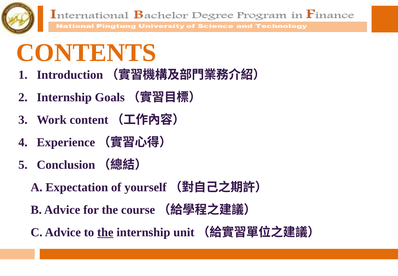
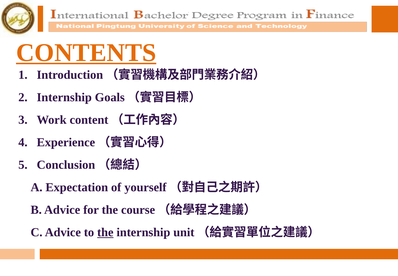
CONTENTS underline: none -> present
